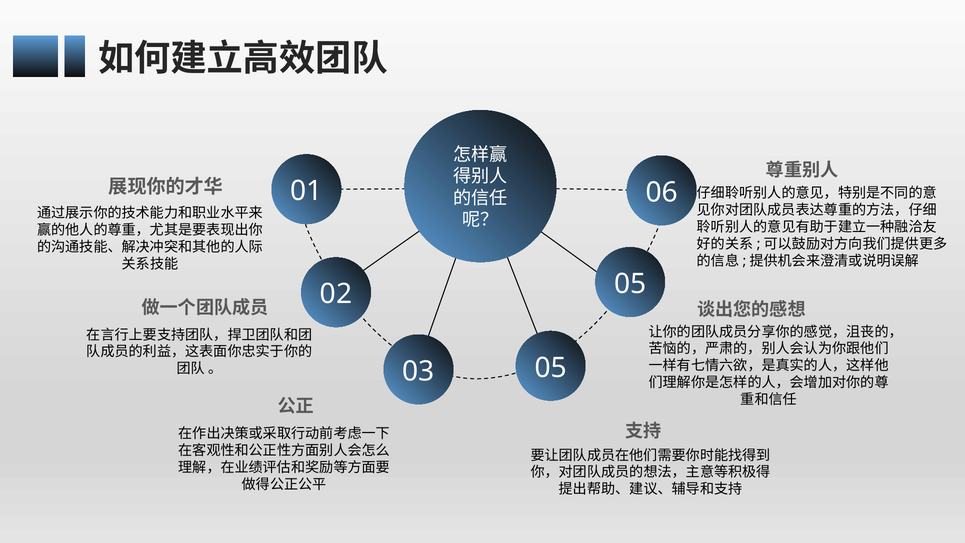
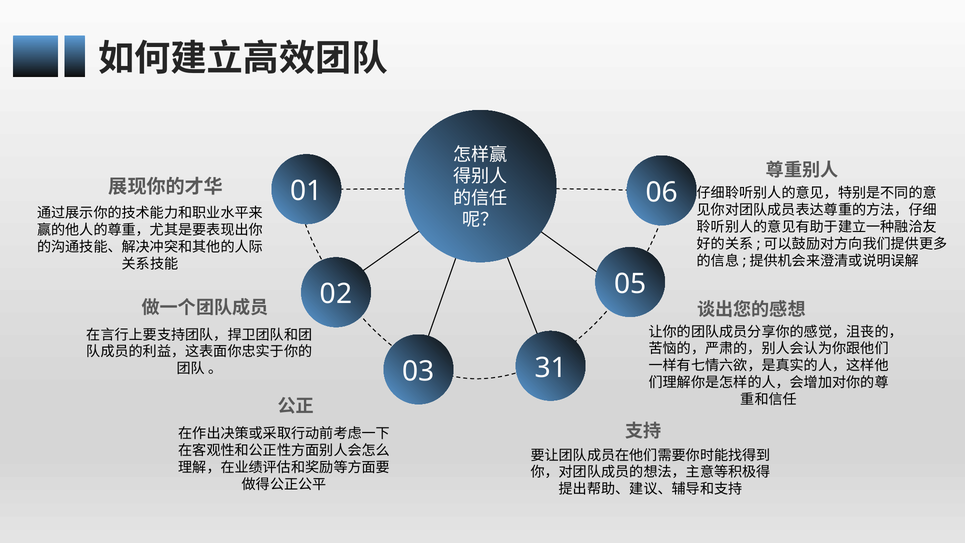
03 05: 05 -> 31
